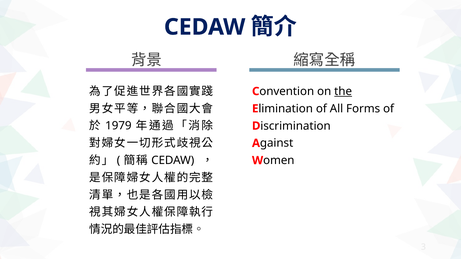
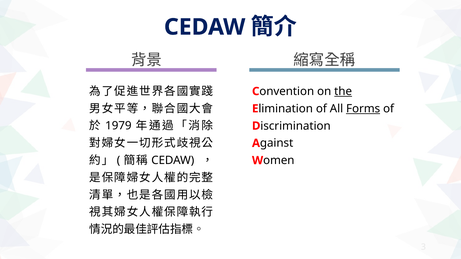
Forms underline: none -> present
